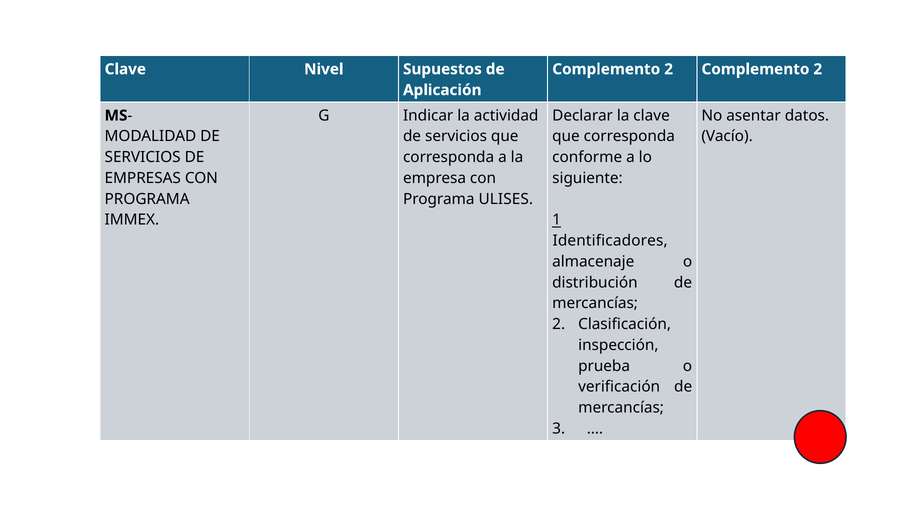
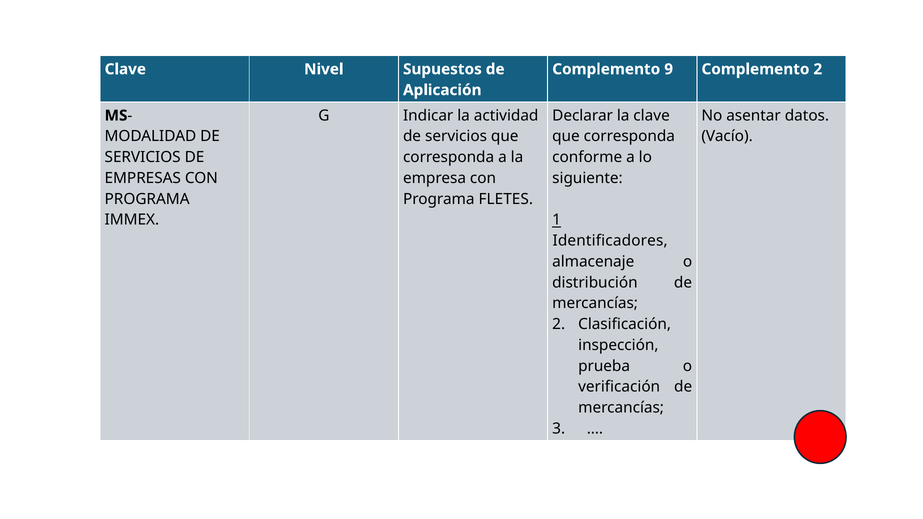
2 at (669, 69): 2 -> 9
ULISES: ULISES -> FLETES
